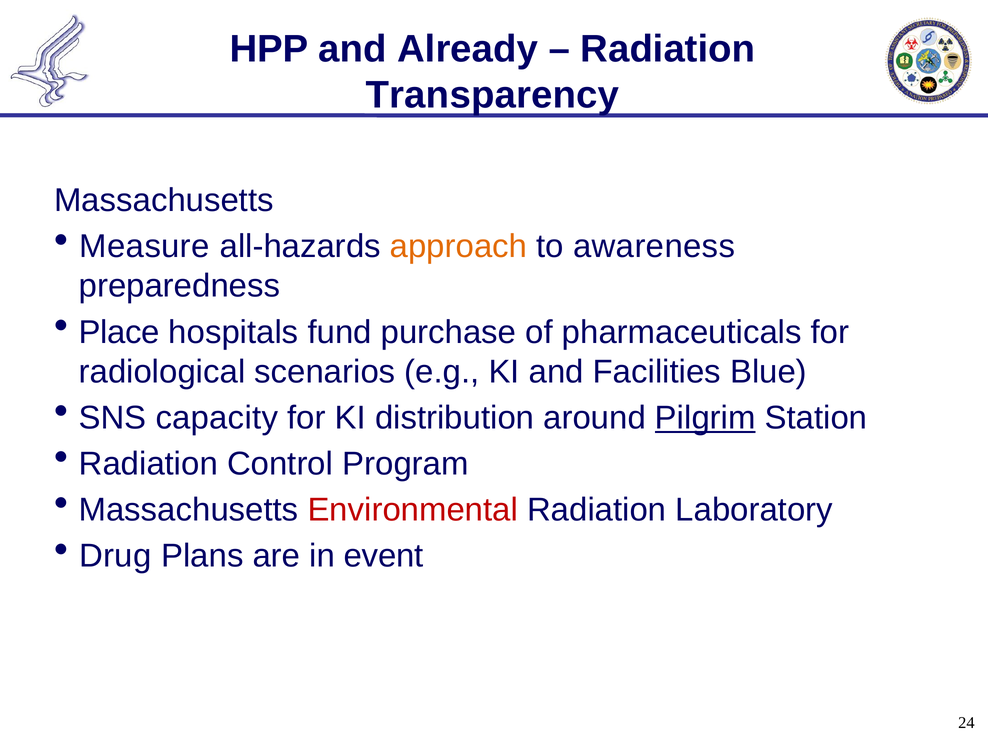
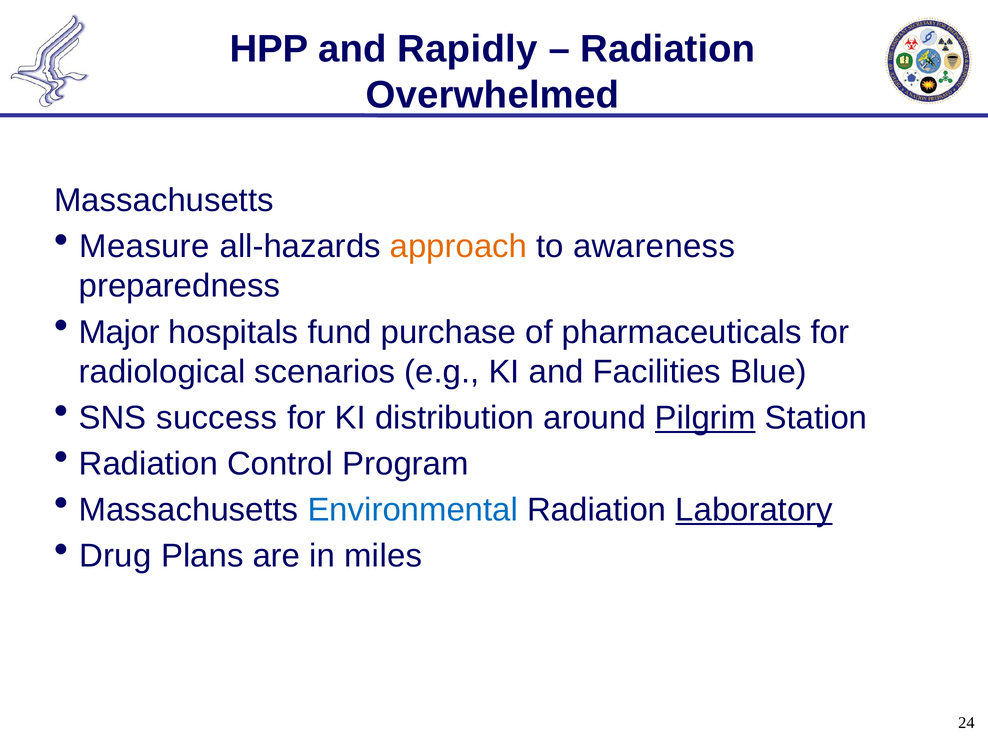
Already: Already -> Rapidly
Transparency: Transparency -> Overwhelmed
Place: Place -> Major
capacity: capacity -> success
Environmental colour: red -> blue
Laboratory underline: none -> present
event: event -> miles
